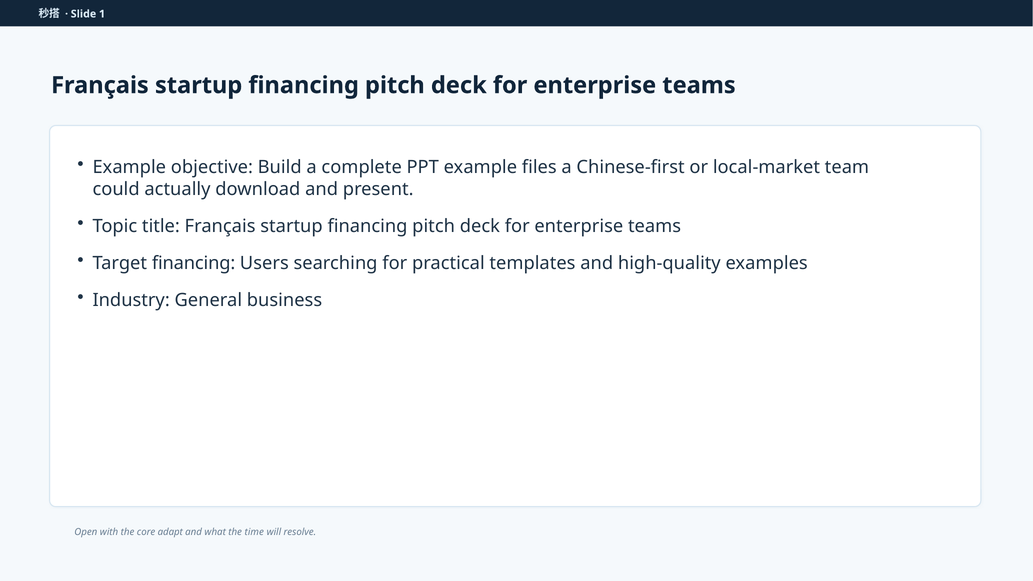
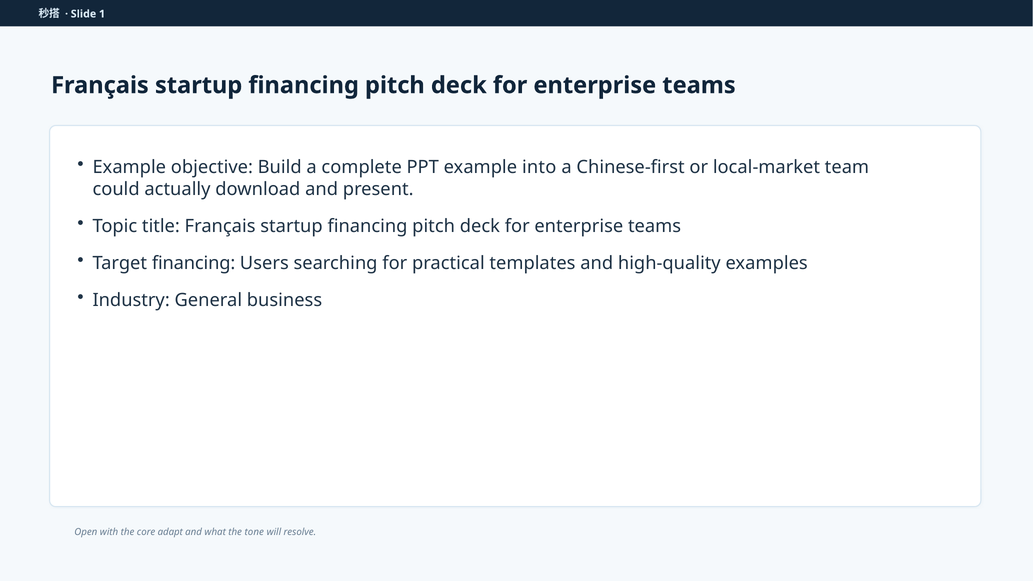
files: files -> into
time: time -> tone
